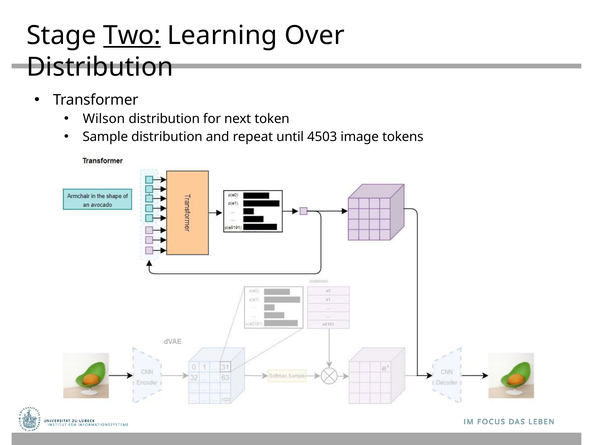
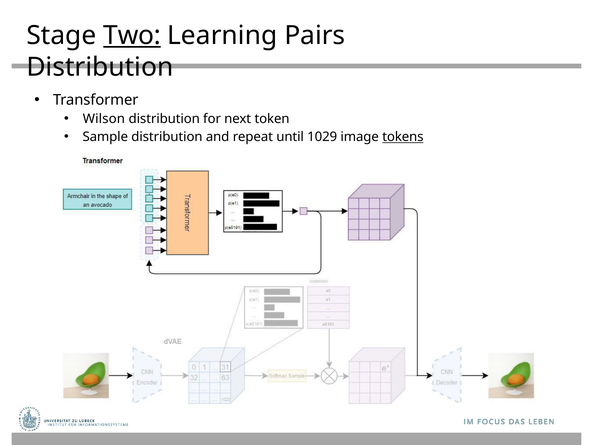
Over: Over -> Pairs
4503: 4503 -> 1029
tokens underline: none -> present
